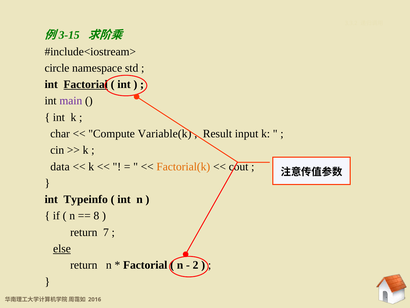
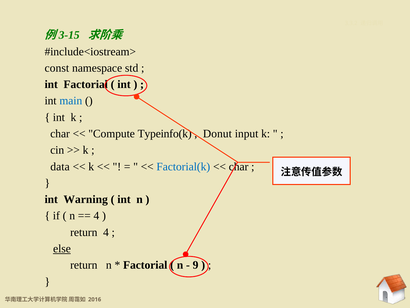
circle: circle -> const
Factorial at (86, 84) underline: present -> none
main colour: purple -> blue
Variable(k: Variable(k -> Typeinfo(k
Result: Result -> Donut
Factorial(k colour: orange -> blue
cout at (239, 166): cout -> char
Typeinfo: Typeinfo -> Warning
8 at (96, 216): 8 -> 4
return 7: 7 -> 4
2: 2 -> 9
